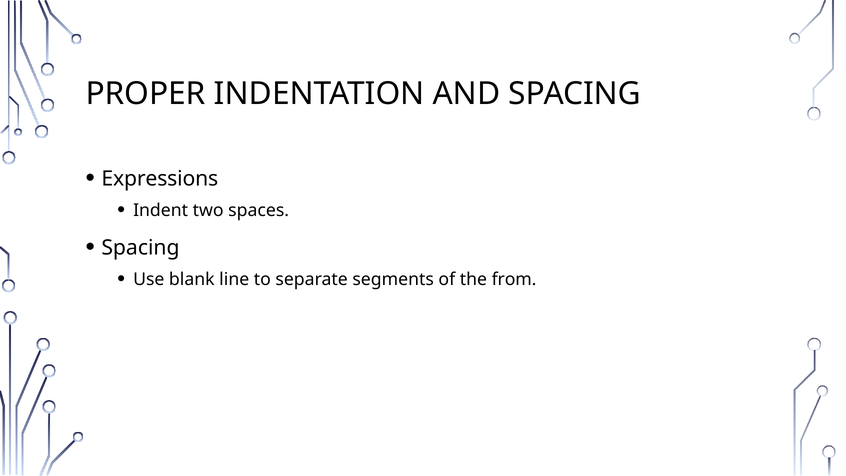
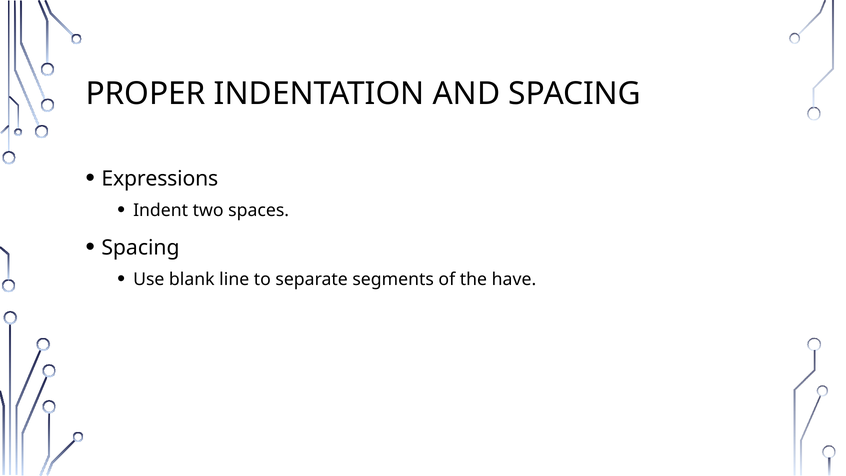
from: from -> have
